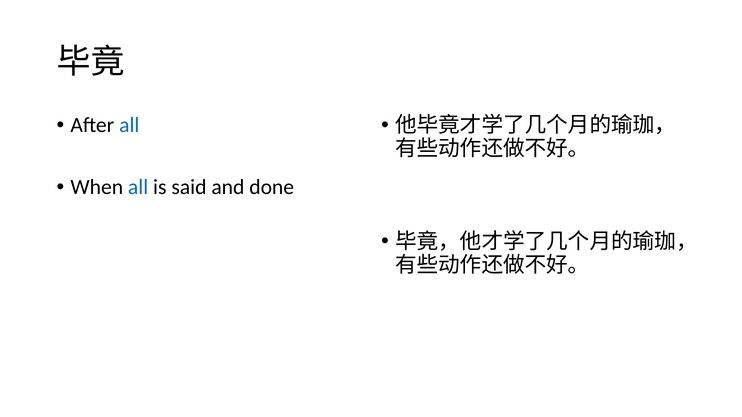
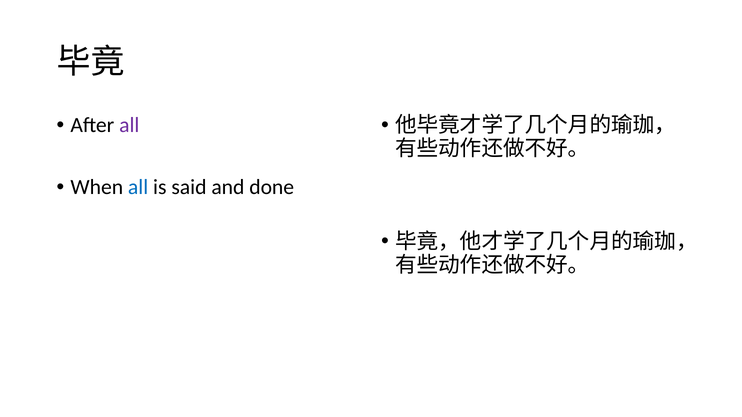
all at (129, 125) colour: blue -> purple
